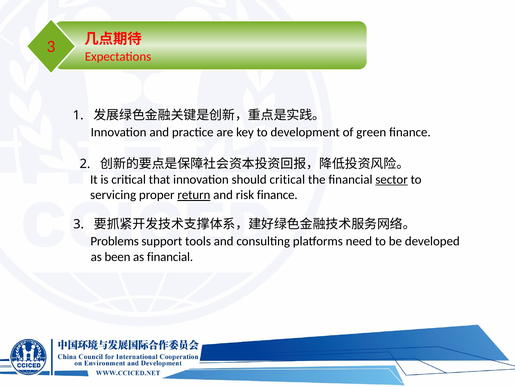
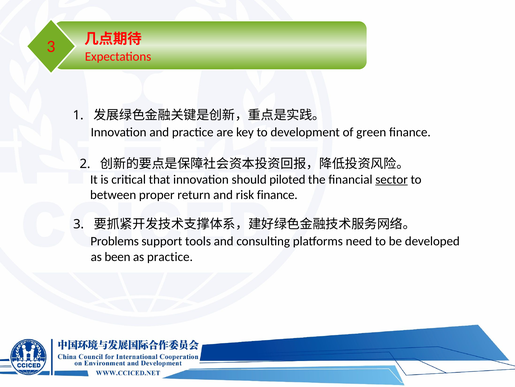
should critical: critical -> piloted
servicing: servicing -> between
return underline: present -> none
as financial: financial -> practice
